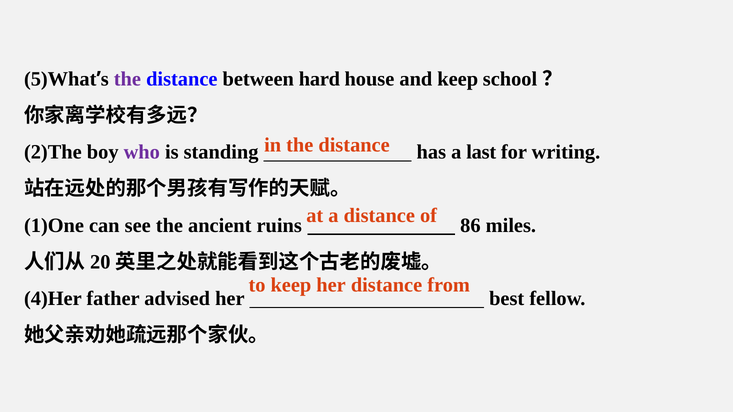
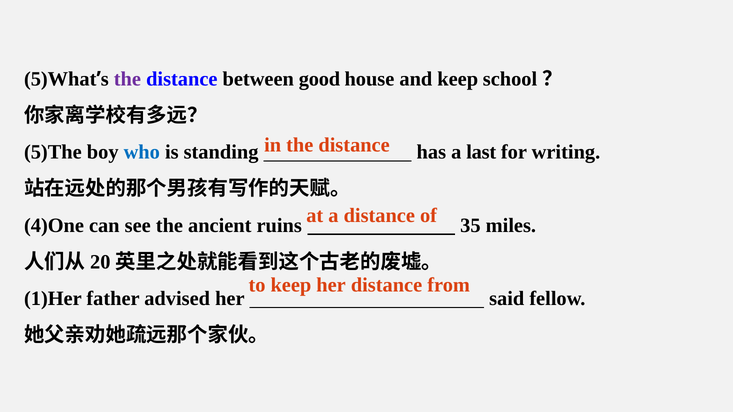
hard: hard -> good
2)The: 2)The -> 5)The
who colour: purple -> blue
1)One: 1)One -> 4)One
86: 86 -> 35
4)Her: 4)Her -> 1)Her
best: best -> said
